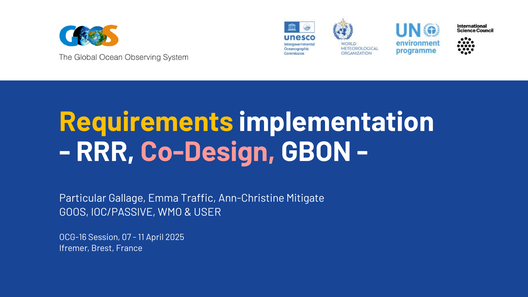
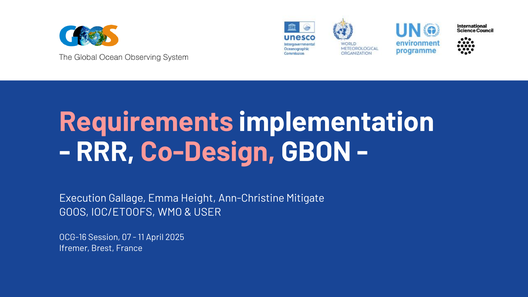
Requirements colour: yellow -> pink
Particular: Particular -> Execution
Traffic: Traffic -> Height
IOC/PASSIVE: IOC/PASSIVE -> IOC/ETOOFS
